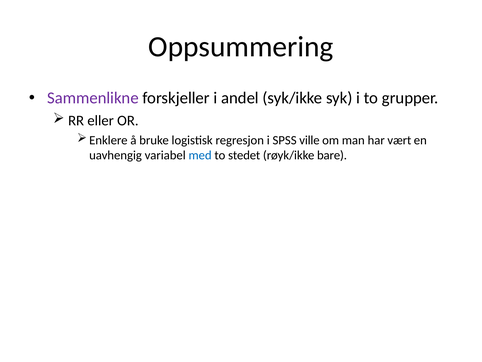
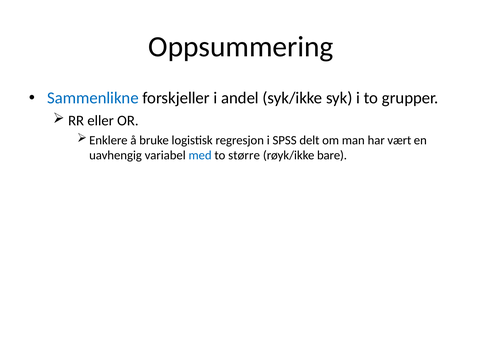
Sammenlikne colour: purple -> blue
ville: ville -> delt
stedet: stedet -> større
